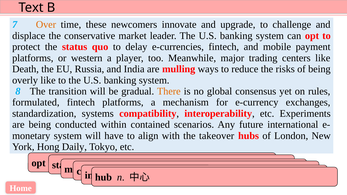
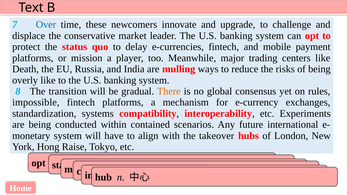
Over colour: orange -> blue
western: western -> mission
formulated: formulated -> impossible
Daily: Daily -> Raise
